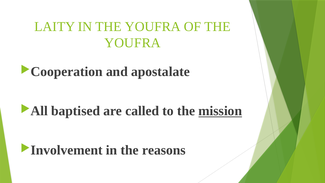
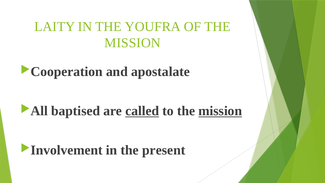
YOUFRA at (133, 43): YOUFRA -> MISSION
called underline: none -> present
reasons: reasons -> present
